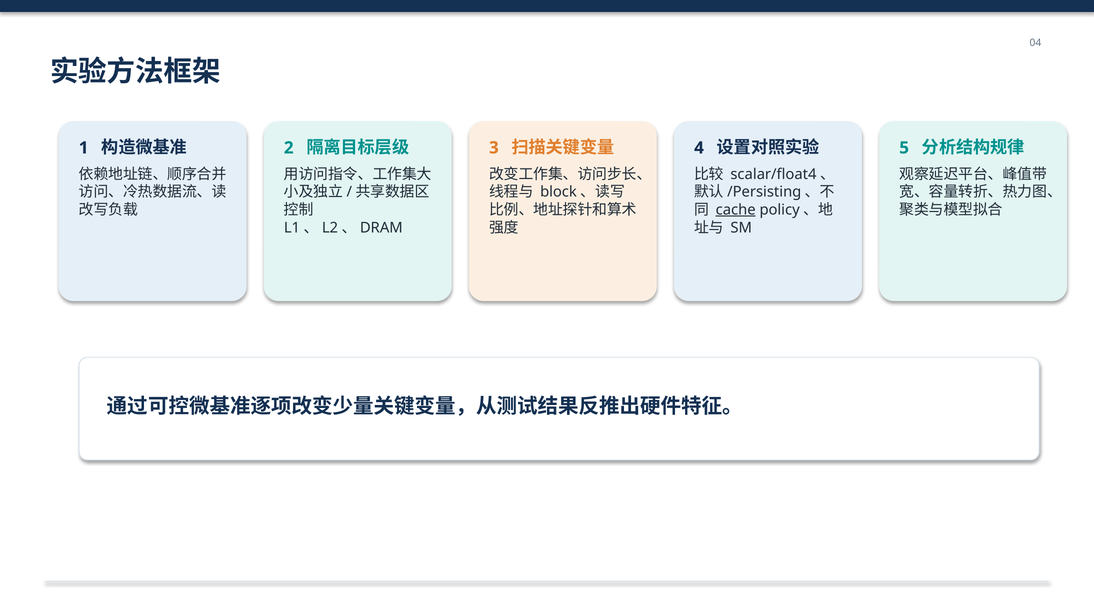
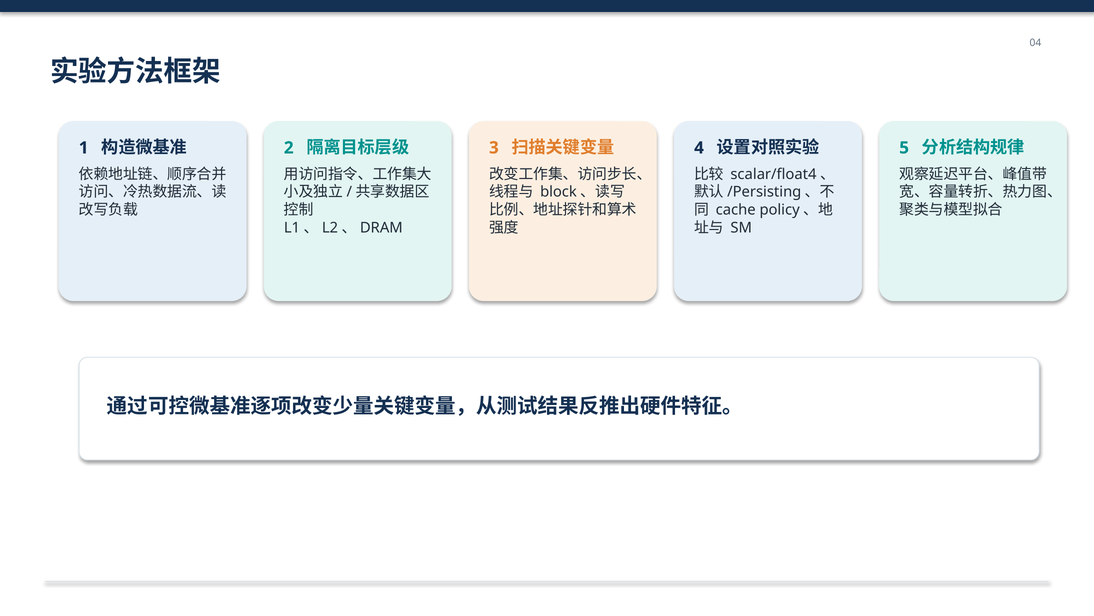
cache underline: present -> none
